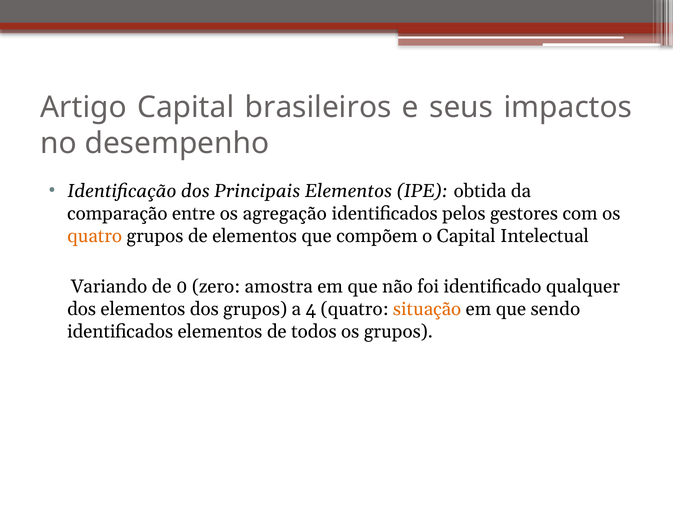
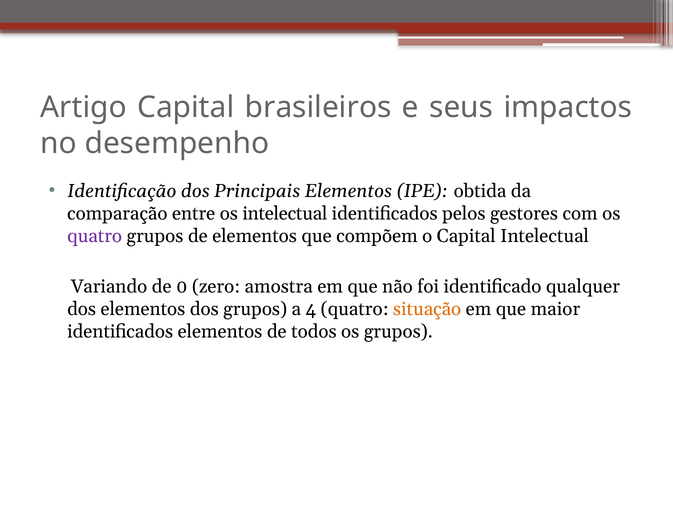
os agregação: agregação -> intelectual
quatro at (95, 236) colour: orange -> purple
sendo: sendo -> maior
